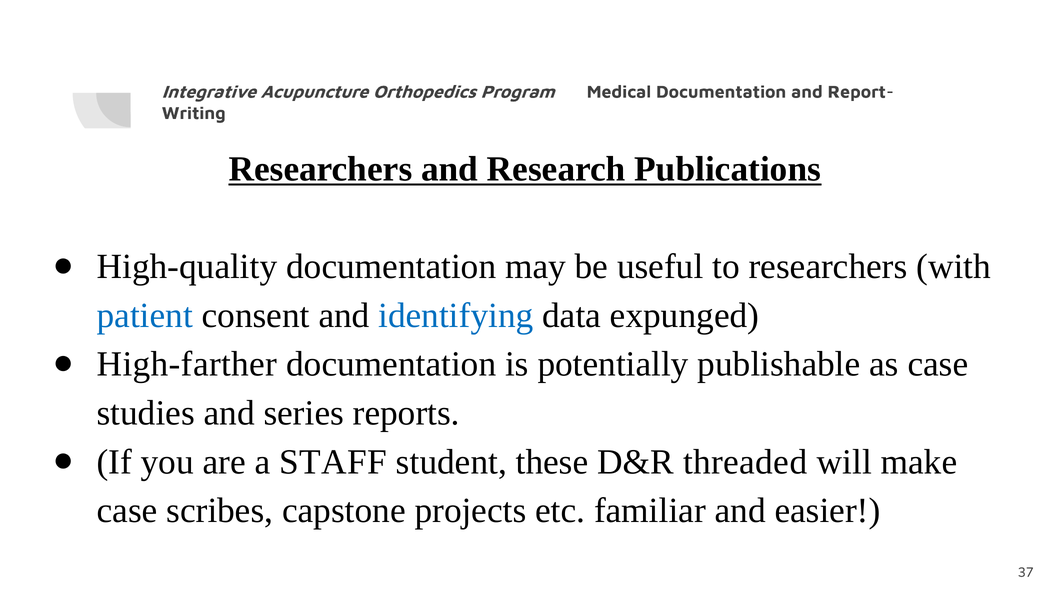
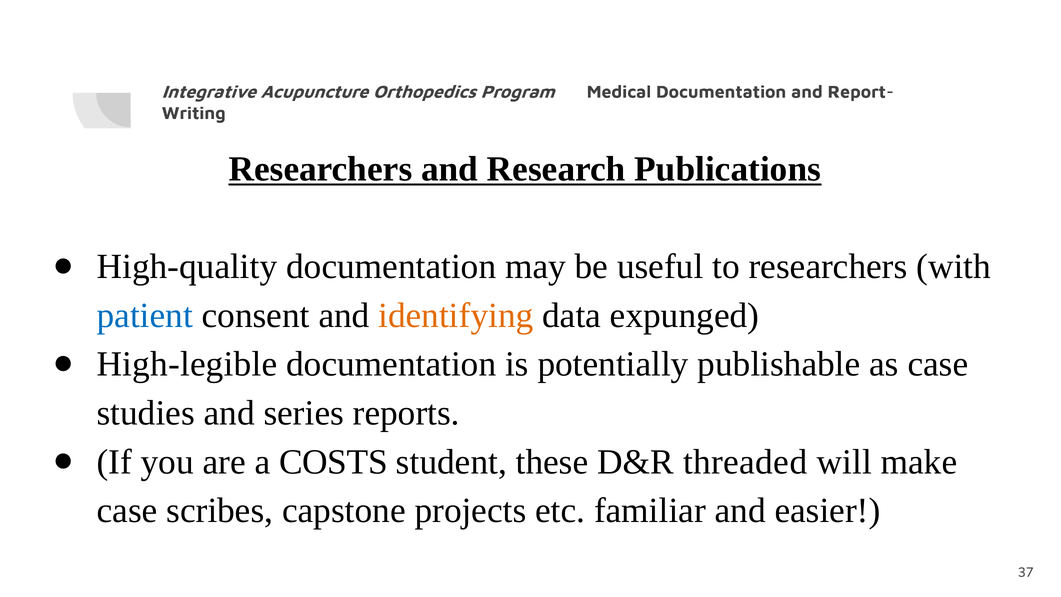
identifying colour: blue -> orange
High-farther: High-farther -> High-legible
STAFF: STAFF -> COSTS
